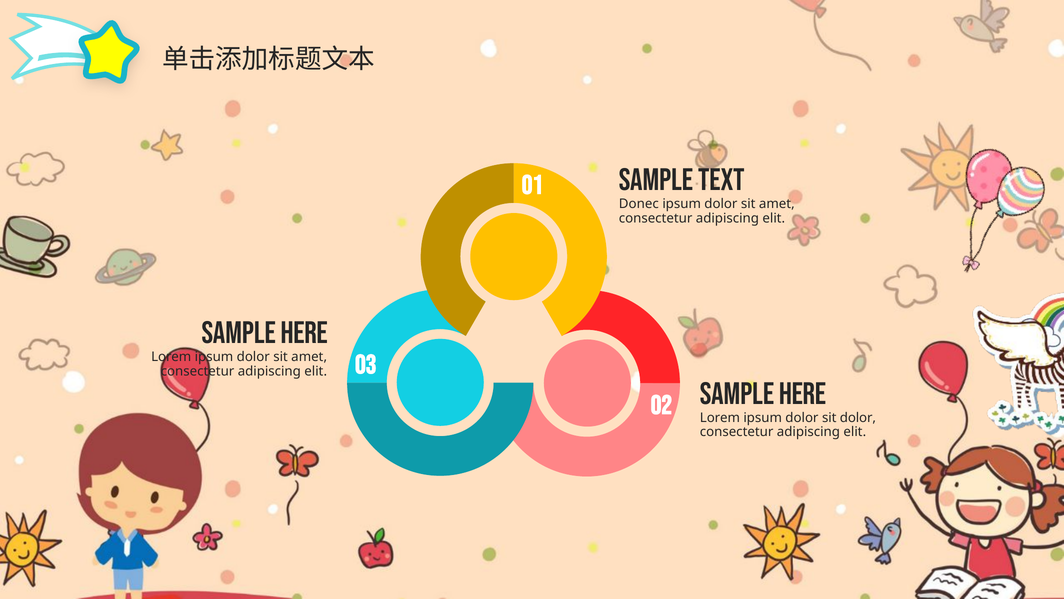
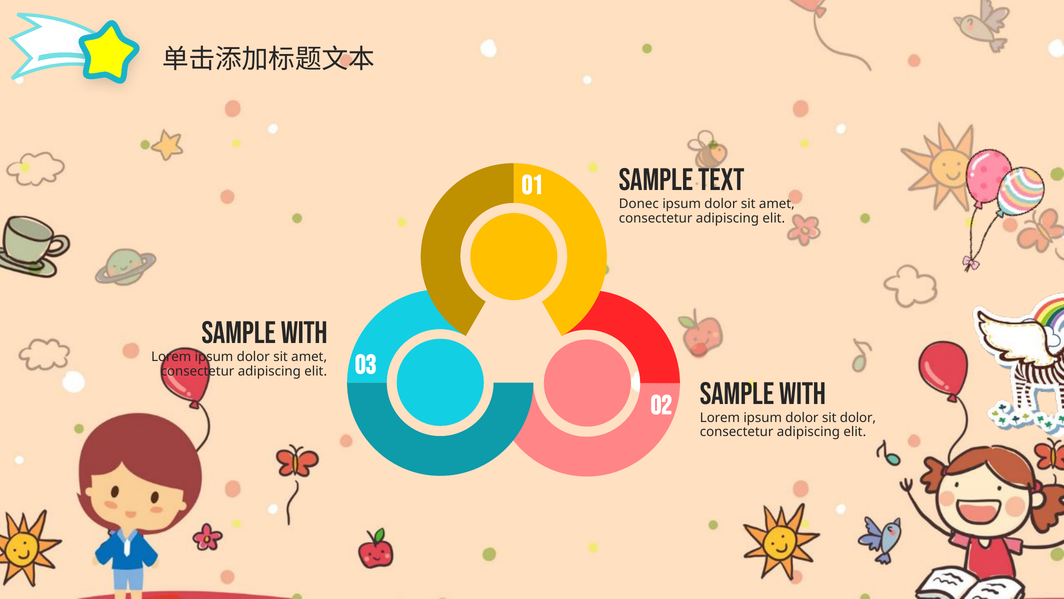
Here at (304, 333): Here -> With
Here at (802, 394): Here -> With
